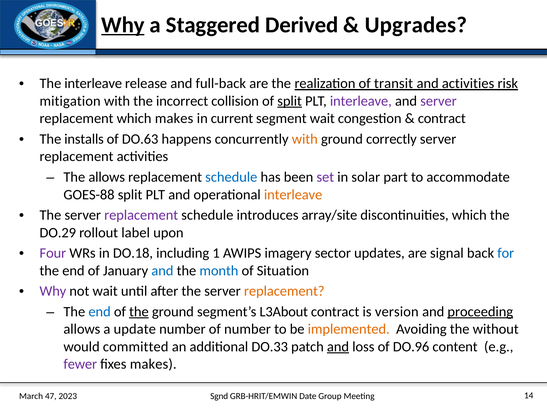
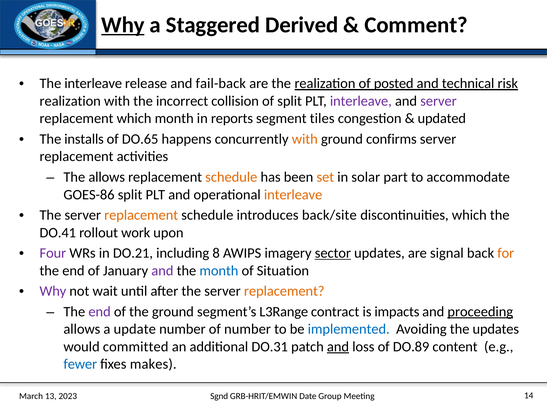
Upgrades: Upgrades -> Comment
full-back: full-back -> fail-back
transit: transit -> posted
and activities: activities -> technical
mitigation at (70, 101): mitigation -> realization
split at (290, 101) underline: present -> none
which makes: makes -> month
current: current -> reports
segment wait: wait -> tiles
contract at (442, 119): contract -> updated
DO.63: DO.63 -> DO.65
correctly: correctly -> confirms
schedule at (231, 177) colour: blue -> orange
set colour: purple -> orange
GOES-88: GOES-88 -> GOES-86
replacement at (141, 215) colour: purple -> orange
array/site: array/site -> back/site
DO.29: DO.29 -> DO.41
label: label -> work
DO.18: DO.18 -> DO.21
1: 1 -> 8
sector underline: none -> present
for colour: blue -> orange
and at (162, 271) colour: blue -> purple
end at (100, 312) colour: blue -> purple
the at (139, 312) underline: present -> none
L3About: L3About -> L3Range
version: version -> impacts
implemented colour: orange -> blue
the without: without -> updates
DO.33: DO.33 -> DO.31
DO.96: DO.96 -> DO.89
fewer colour: purple -> blue
47: 47 -> 13
